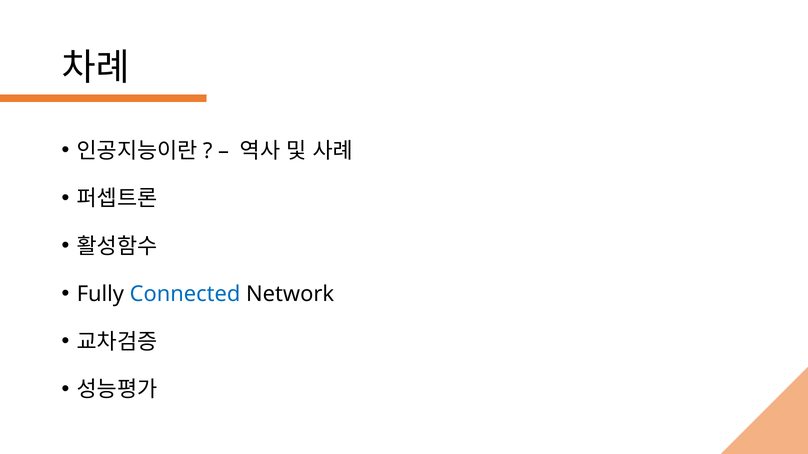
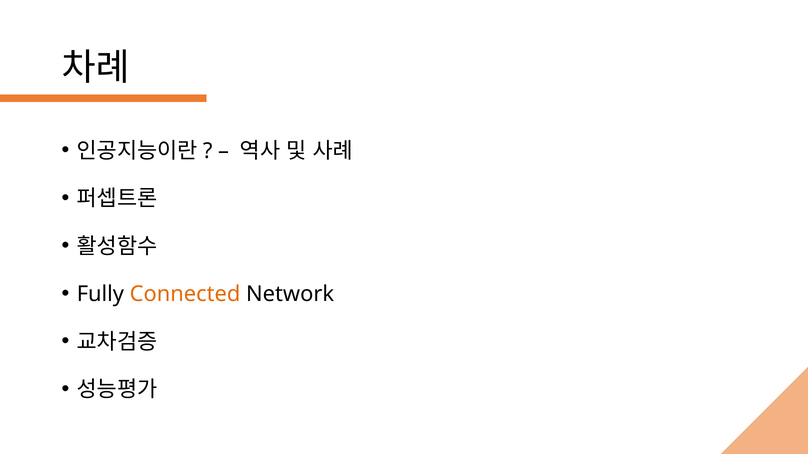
Connected colour: blue -> orange
